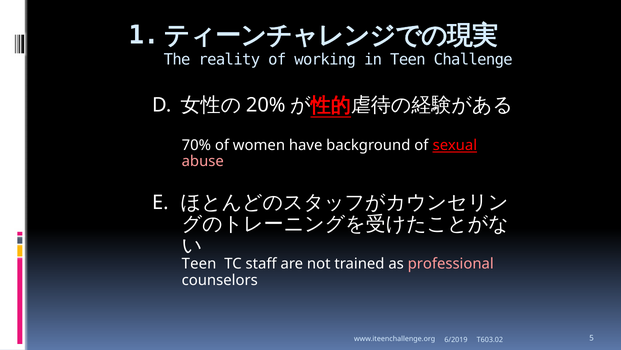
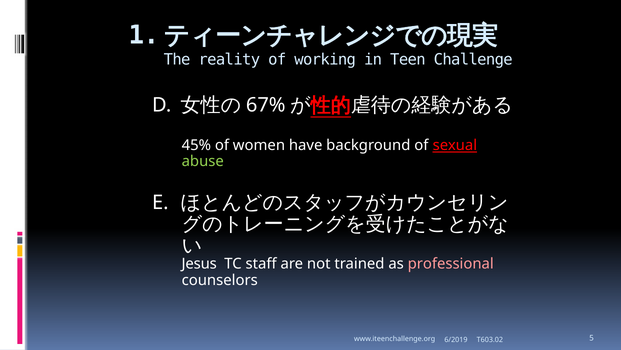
20%: 20% -> 67%
70%: 70% -> 45%
abuse colour: pink -> light green
Teen at (199, 264): Teen -> Jesus
